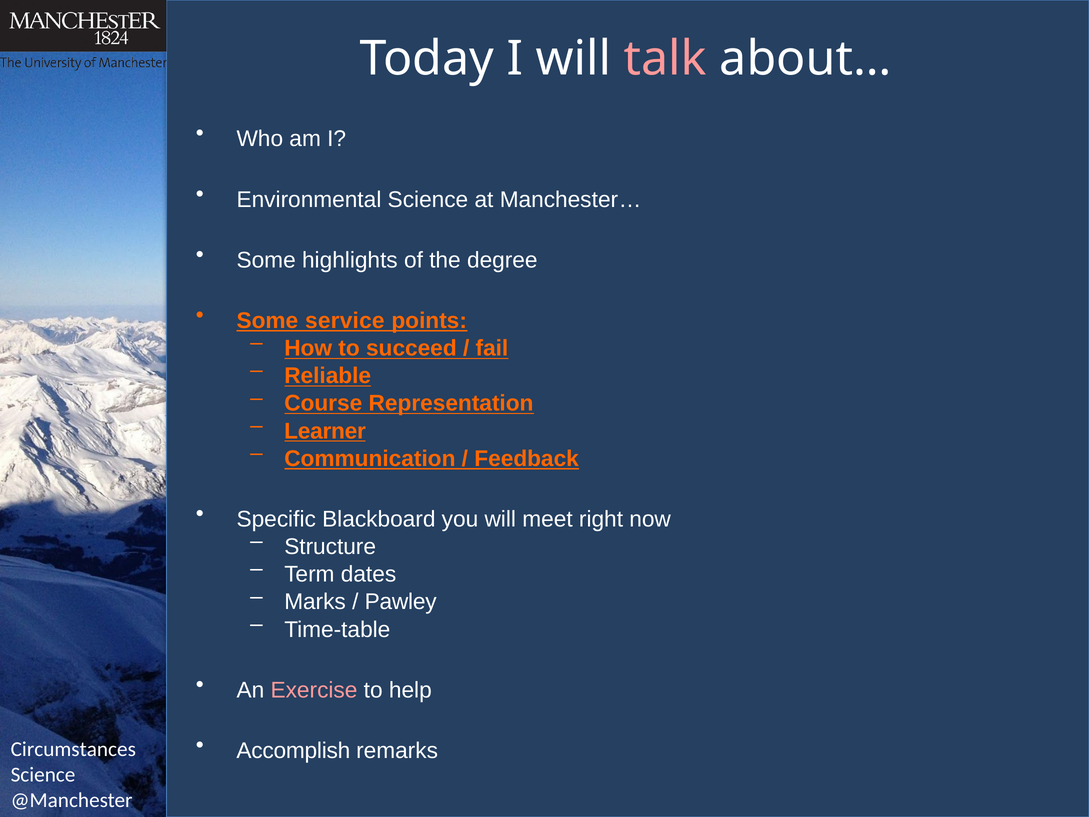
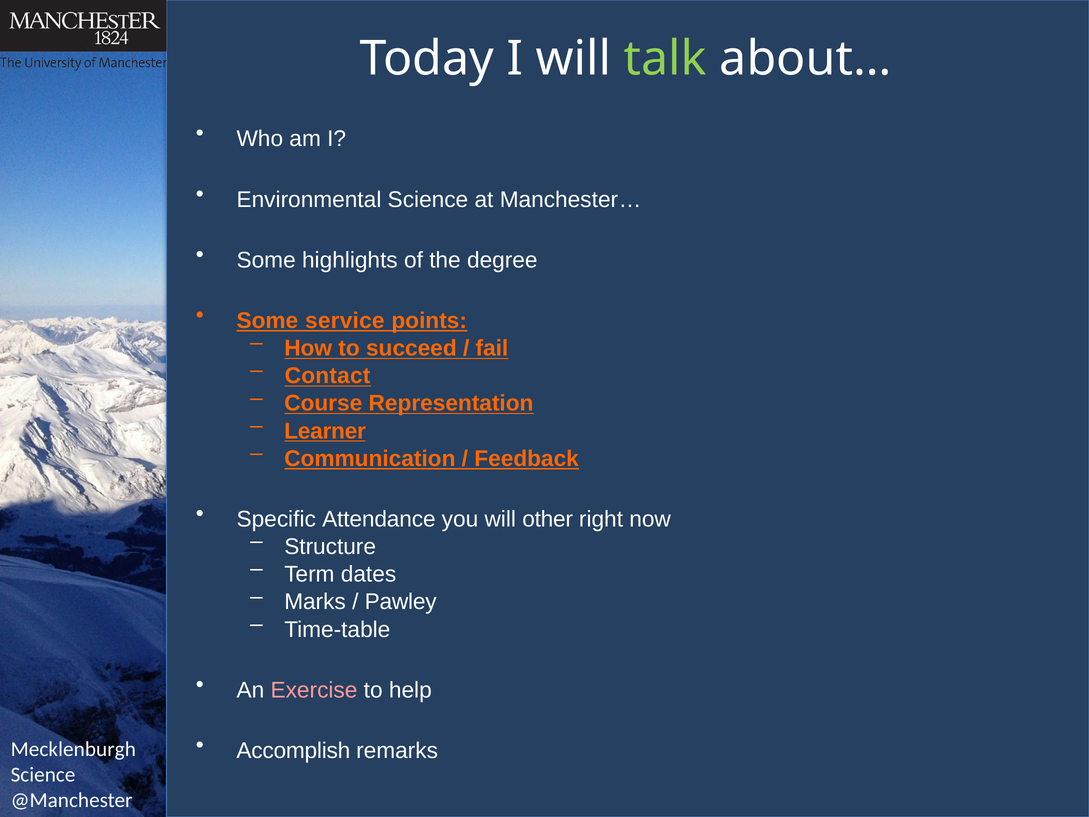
talk colour: pink -> light green
Reliable: Reliable -> Contact
Blackboard: Blackboard -> Attendance
meet: meet -> other
Circumstances: Circumstances -> Mecklenburgh
